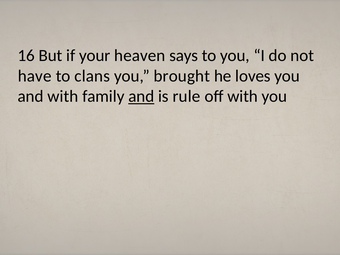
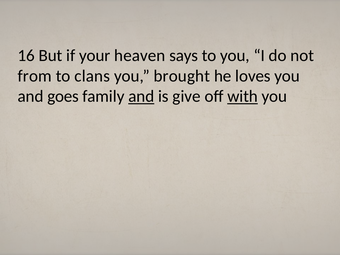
have: have -> from
and with: with -> goes
rule: rule -> give
with at (243, 96) underline: none -> present
